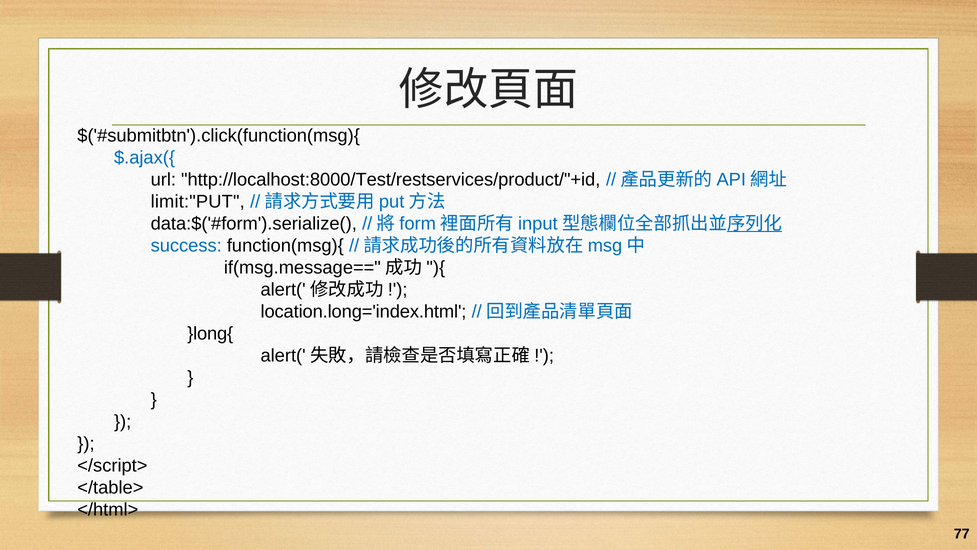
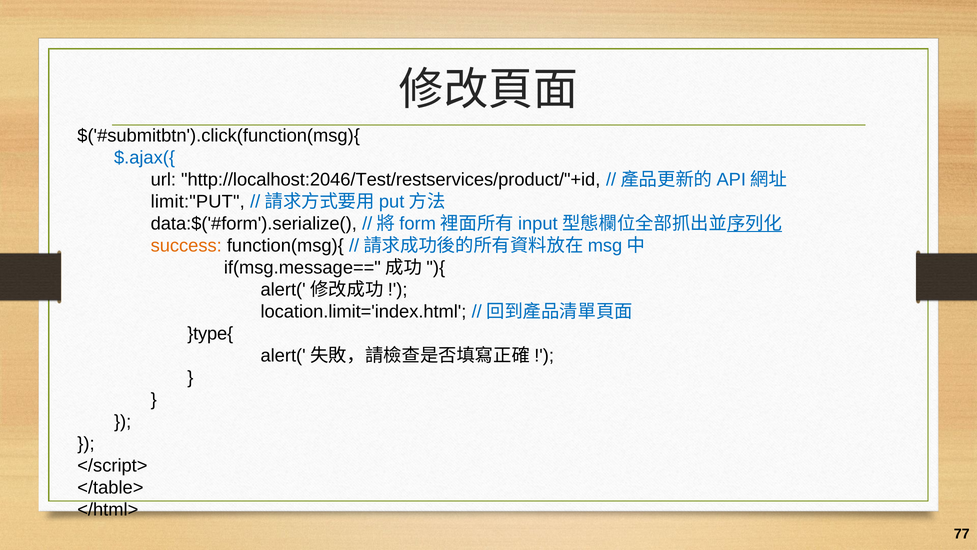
http://localhost:8000/Test/restservices/product/"+id: http://localhost:8000/Test/restservices/product/"+id -> http://localhost:2046/Test/restservices/product/"+id
success colour: blue -> orange
location.long='index.html: location.long='index.html -> location.limit='index.html
}long{: }long{ -> }type{
